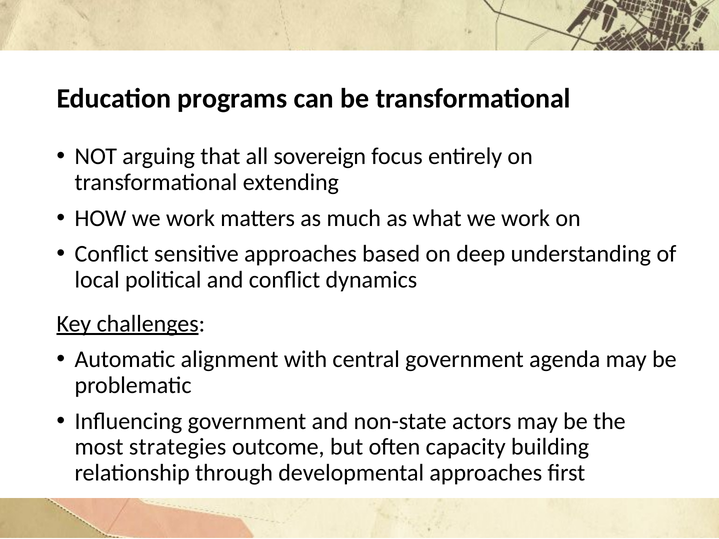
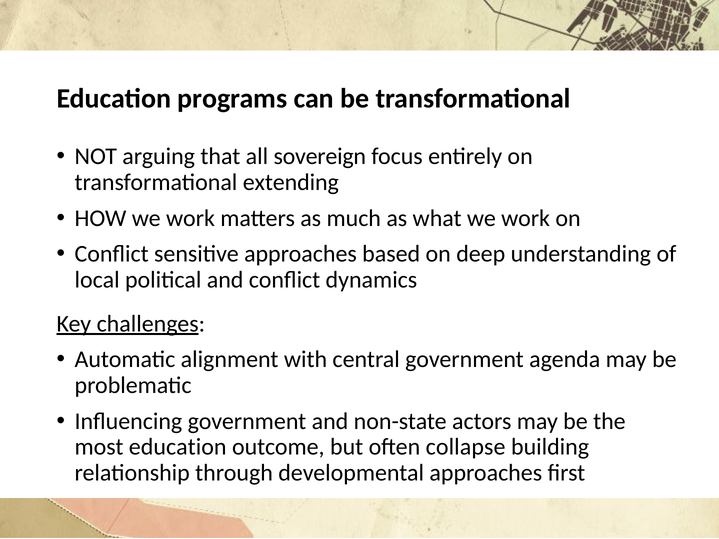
most strategies: strategies -> education
capacity: capacity -> collapse
